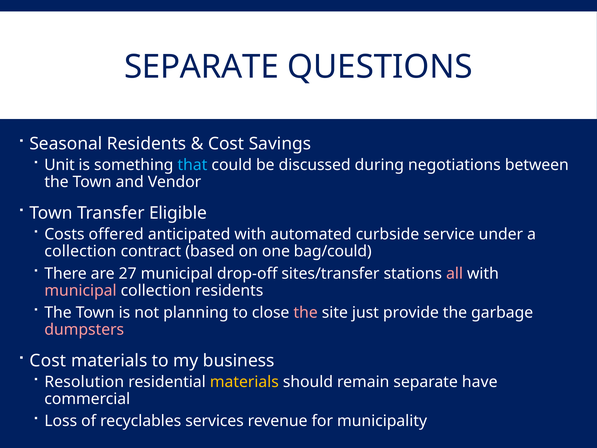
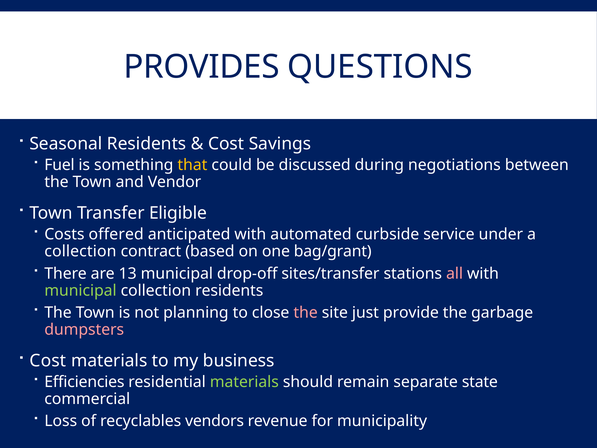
SEPARATE at (201, 67): SEPARATE -> PROVIDES
Unit: Unit -> Fuel
that colour: light blue -> yellow
bag/could: bag/could -> bag/grant
27: 27 -> 13
municipal at (80, 290) colour: pink -> light green
Resolution: Resolution -> Efficiencies
materials at (244, 382) colour: yellow -> light green
have: have -> state
services: services -> vendors
